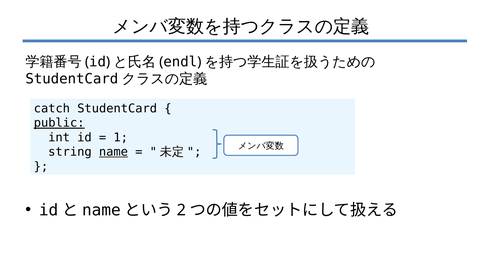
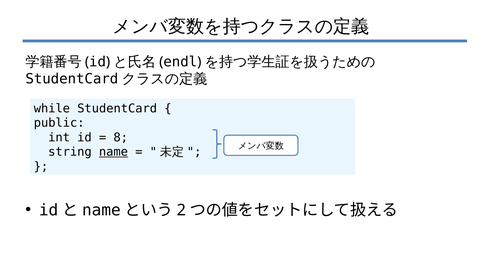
catch: catch -> while
public underline: present -> none
1: 1 -> 8
